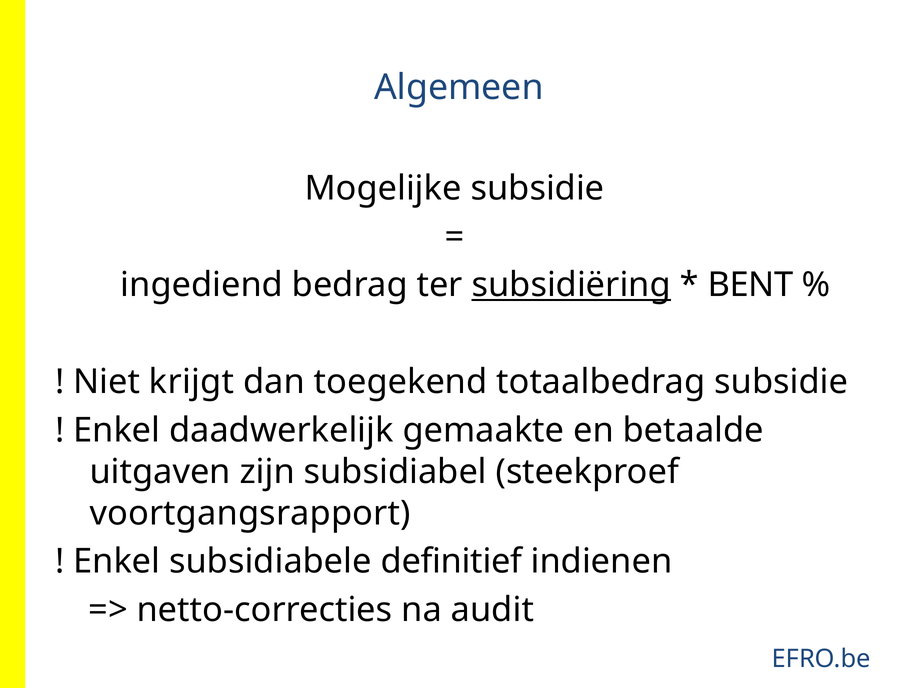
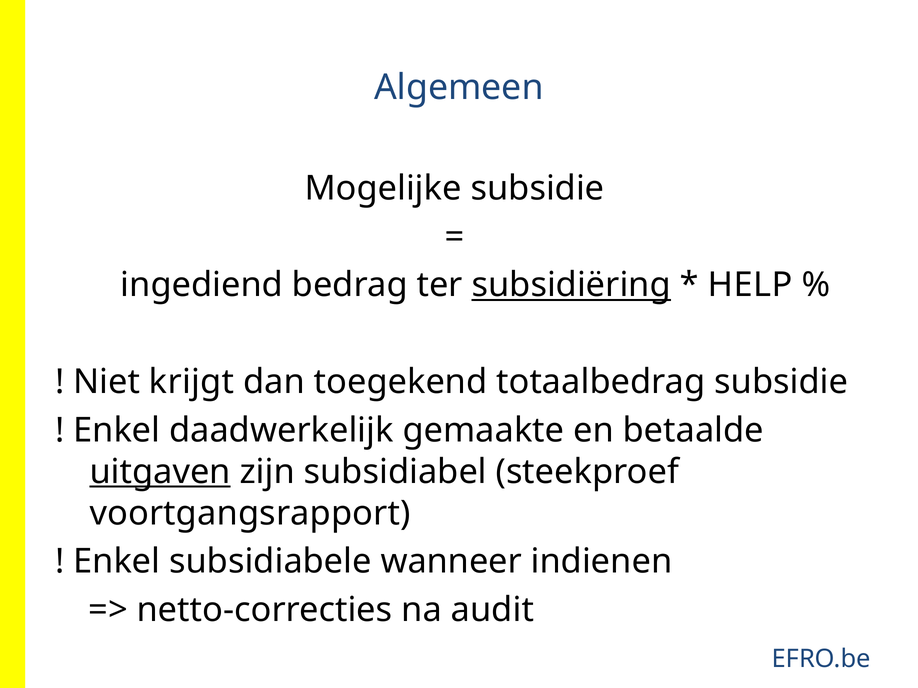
BENT: BENT -> HELP
uitgaven underline: none -> present
definitief: definitief -> wanneer
